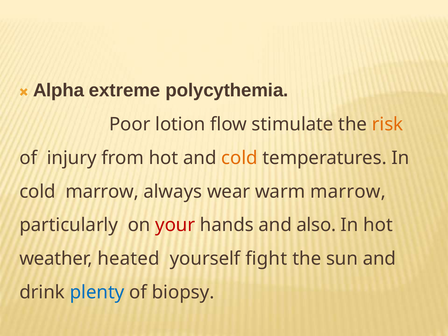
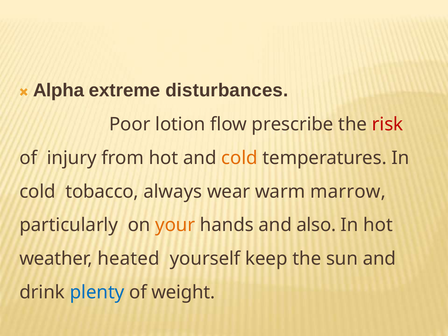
polycythemia: polycythemia -> disturbances
stimulate: stimulate -> prescribe
risk colour: orange -> red
cold marrow: marrow -> tobacco
your colour: red -> orange
fight: fight -> keep
biopsy: biopsy -> weight
